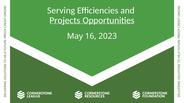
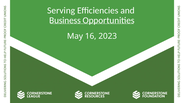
Projects: Projects -> Business
